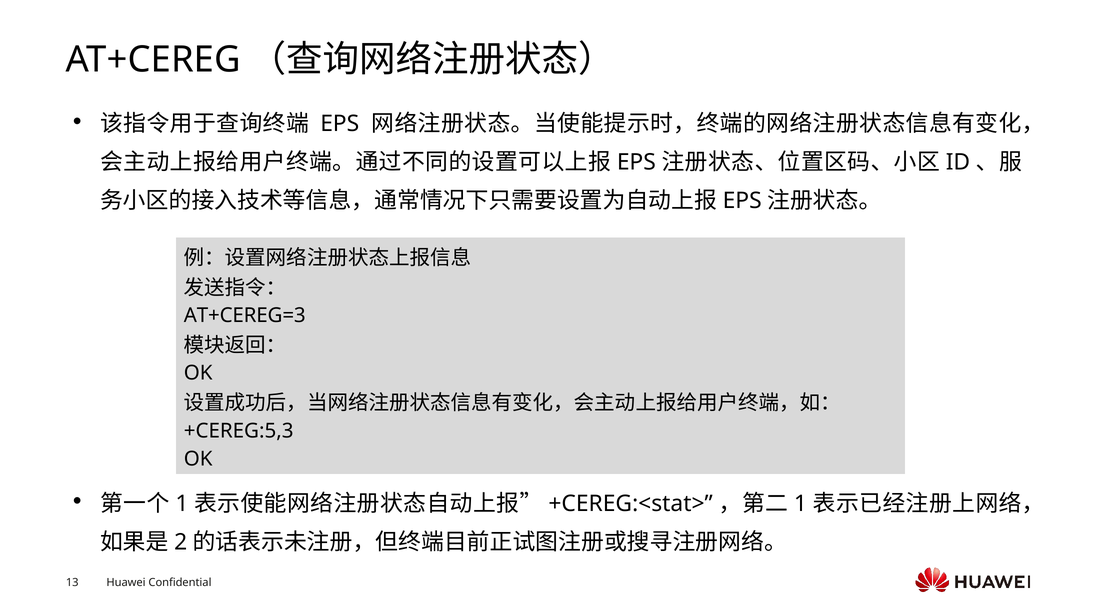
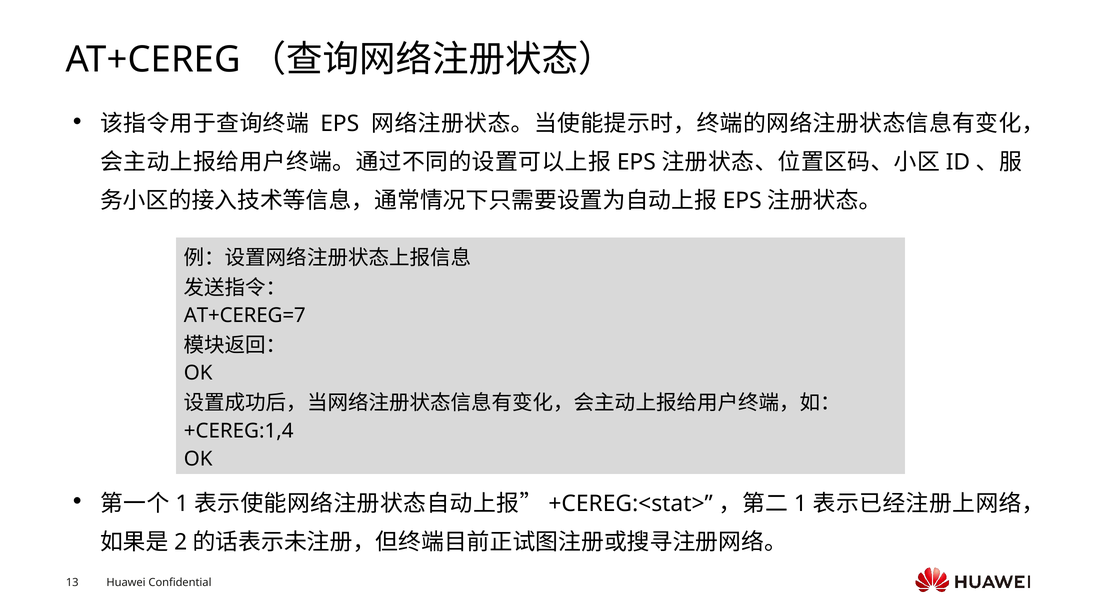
AT+CEREG=3: AT+CEREG=3 -> AT+CEREG=7
+CEREG:5,3: +CEREG:5,3 -> +CEREG:1,4
